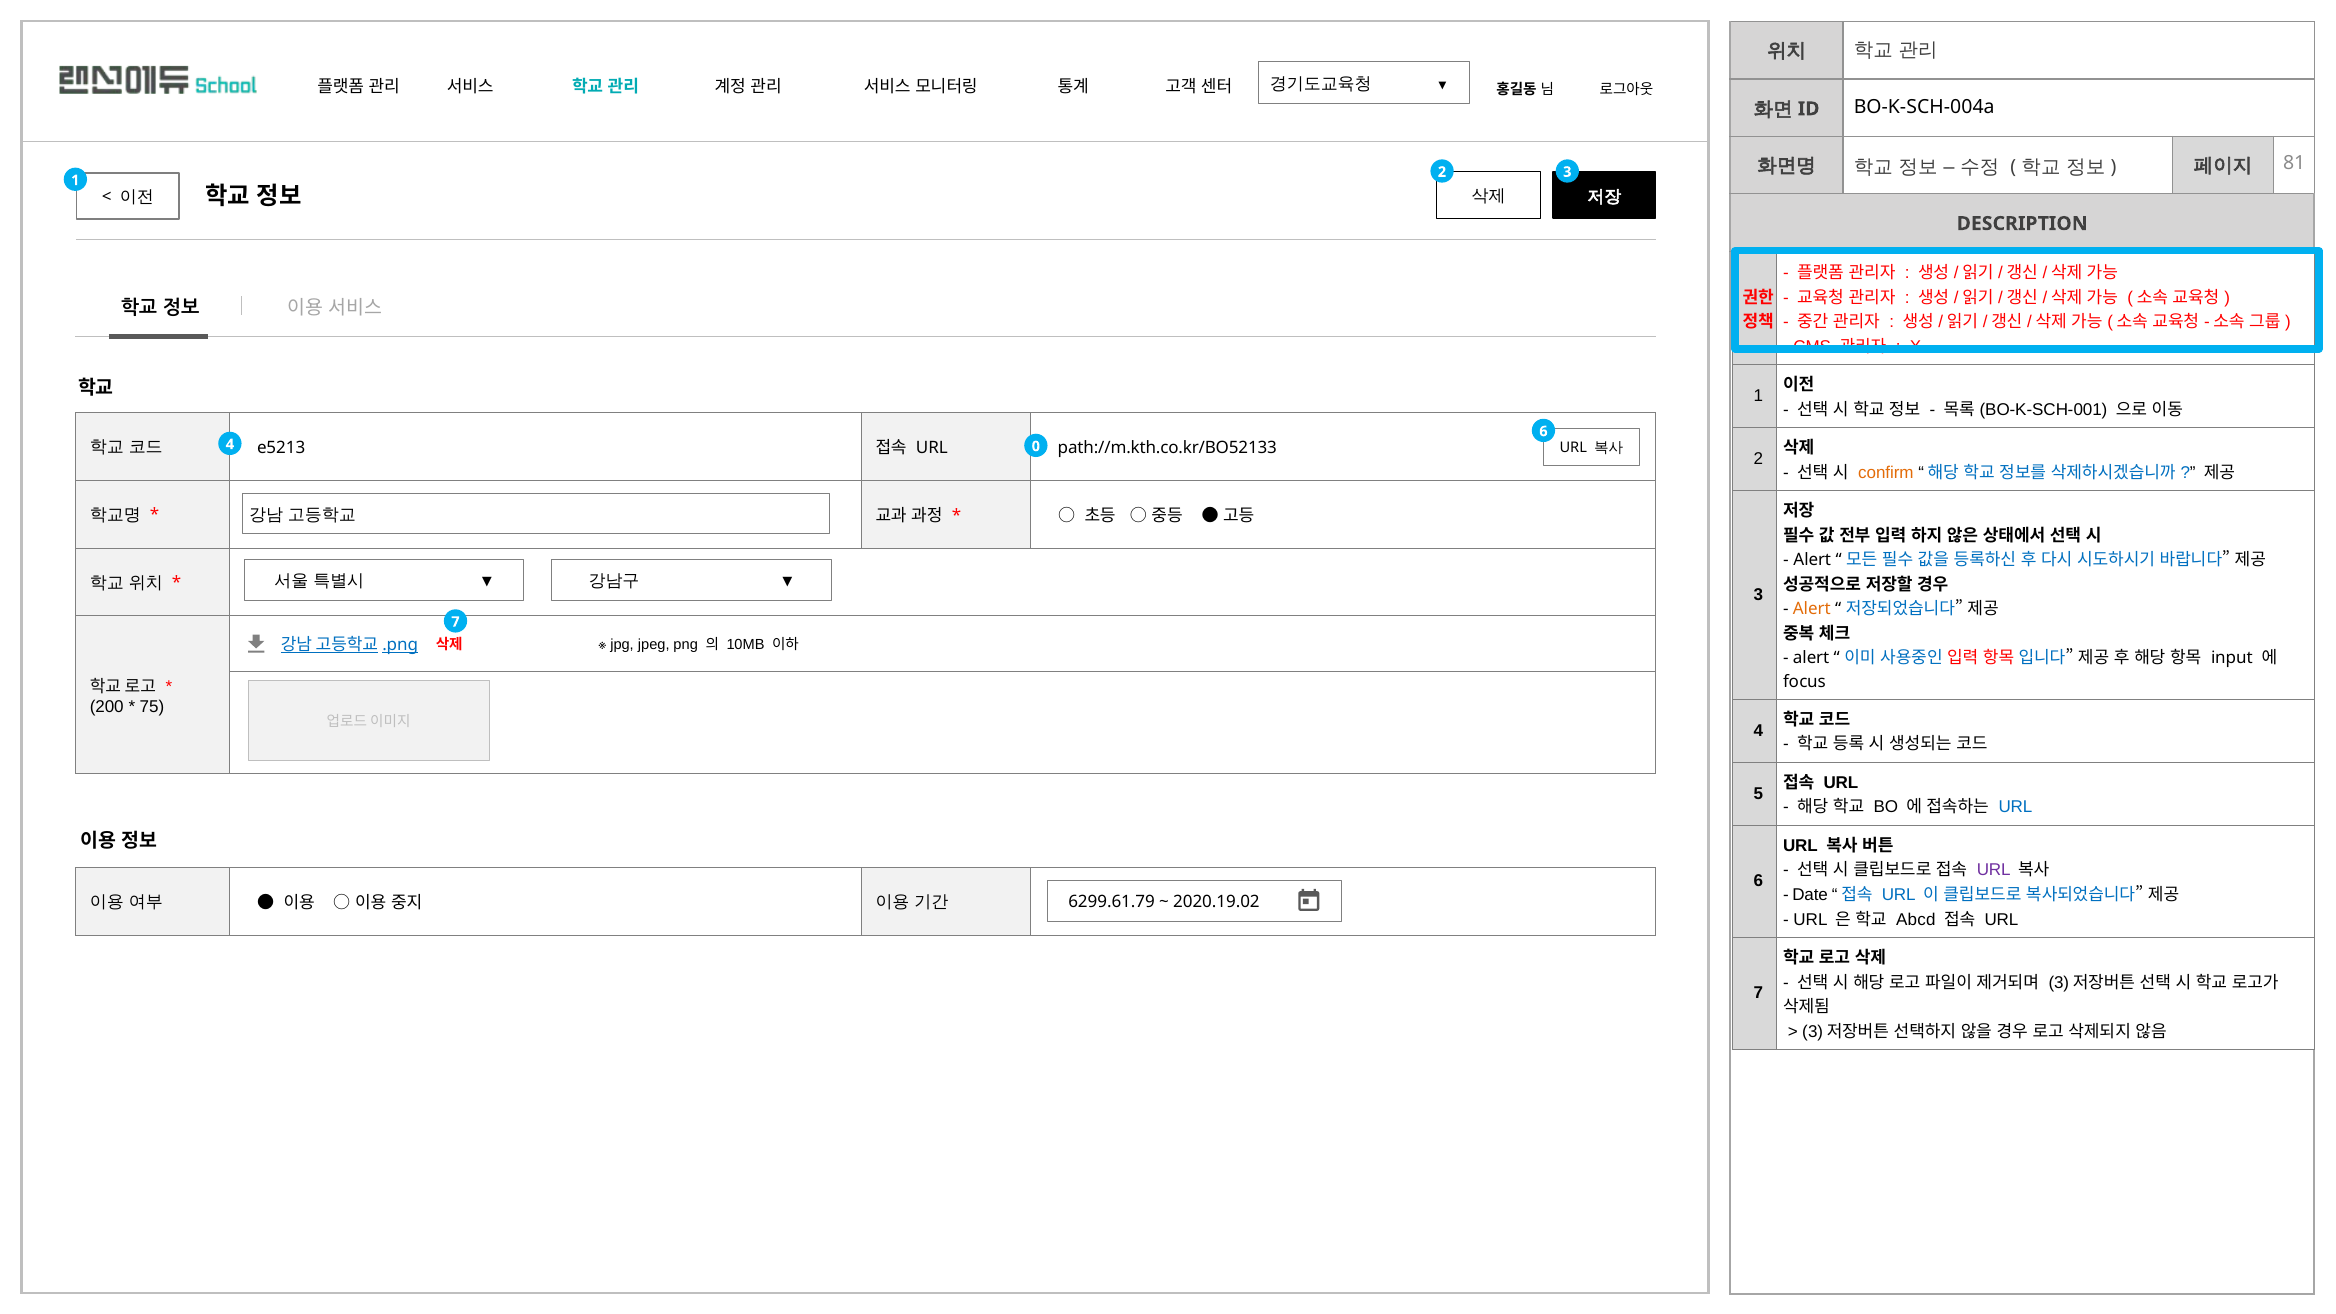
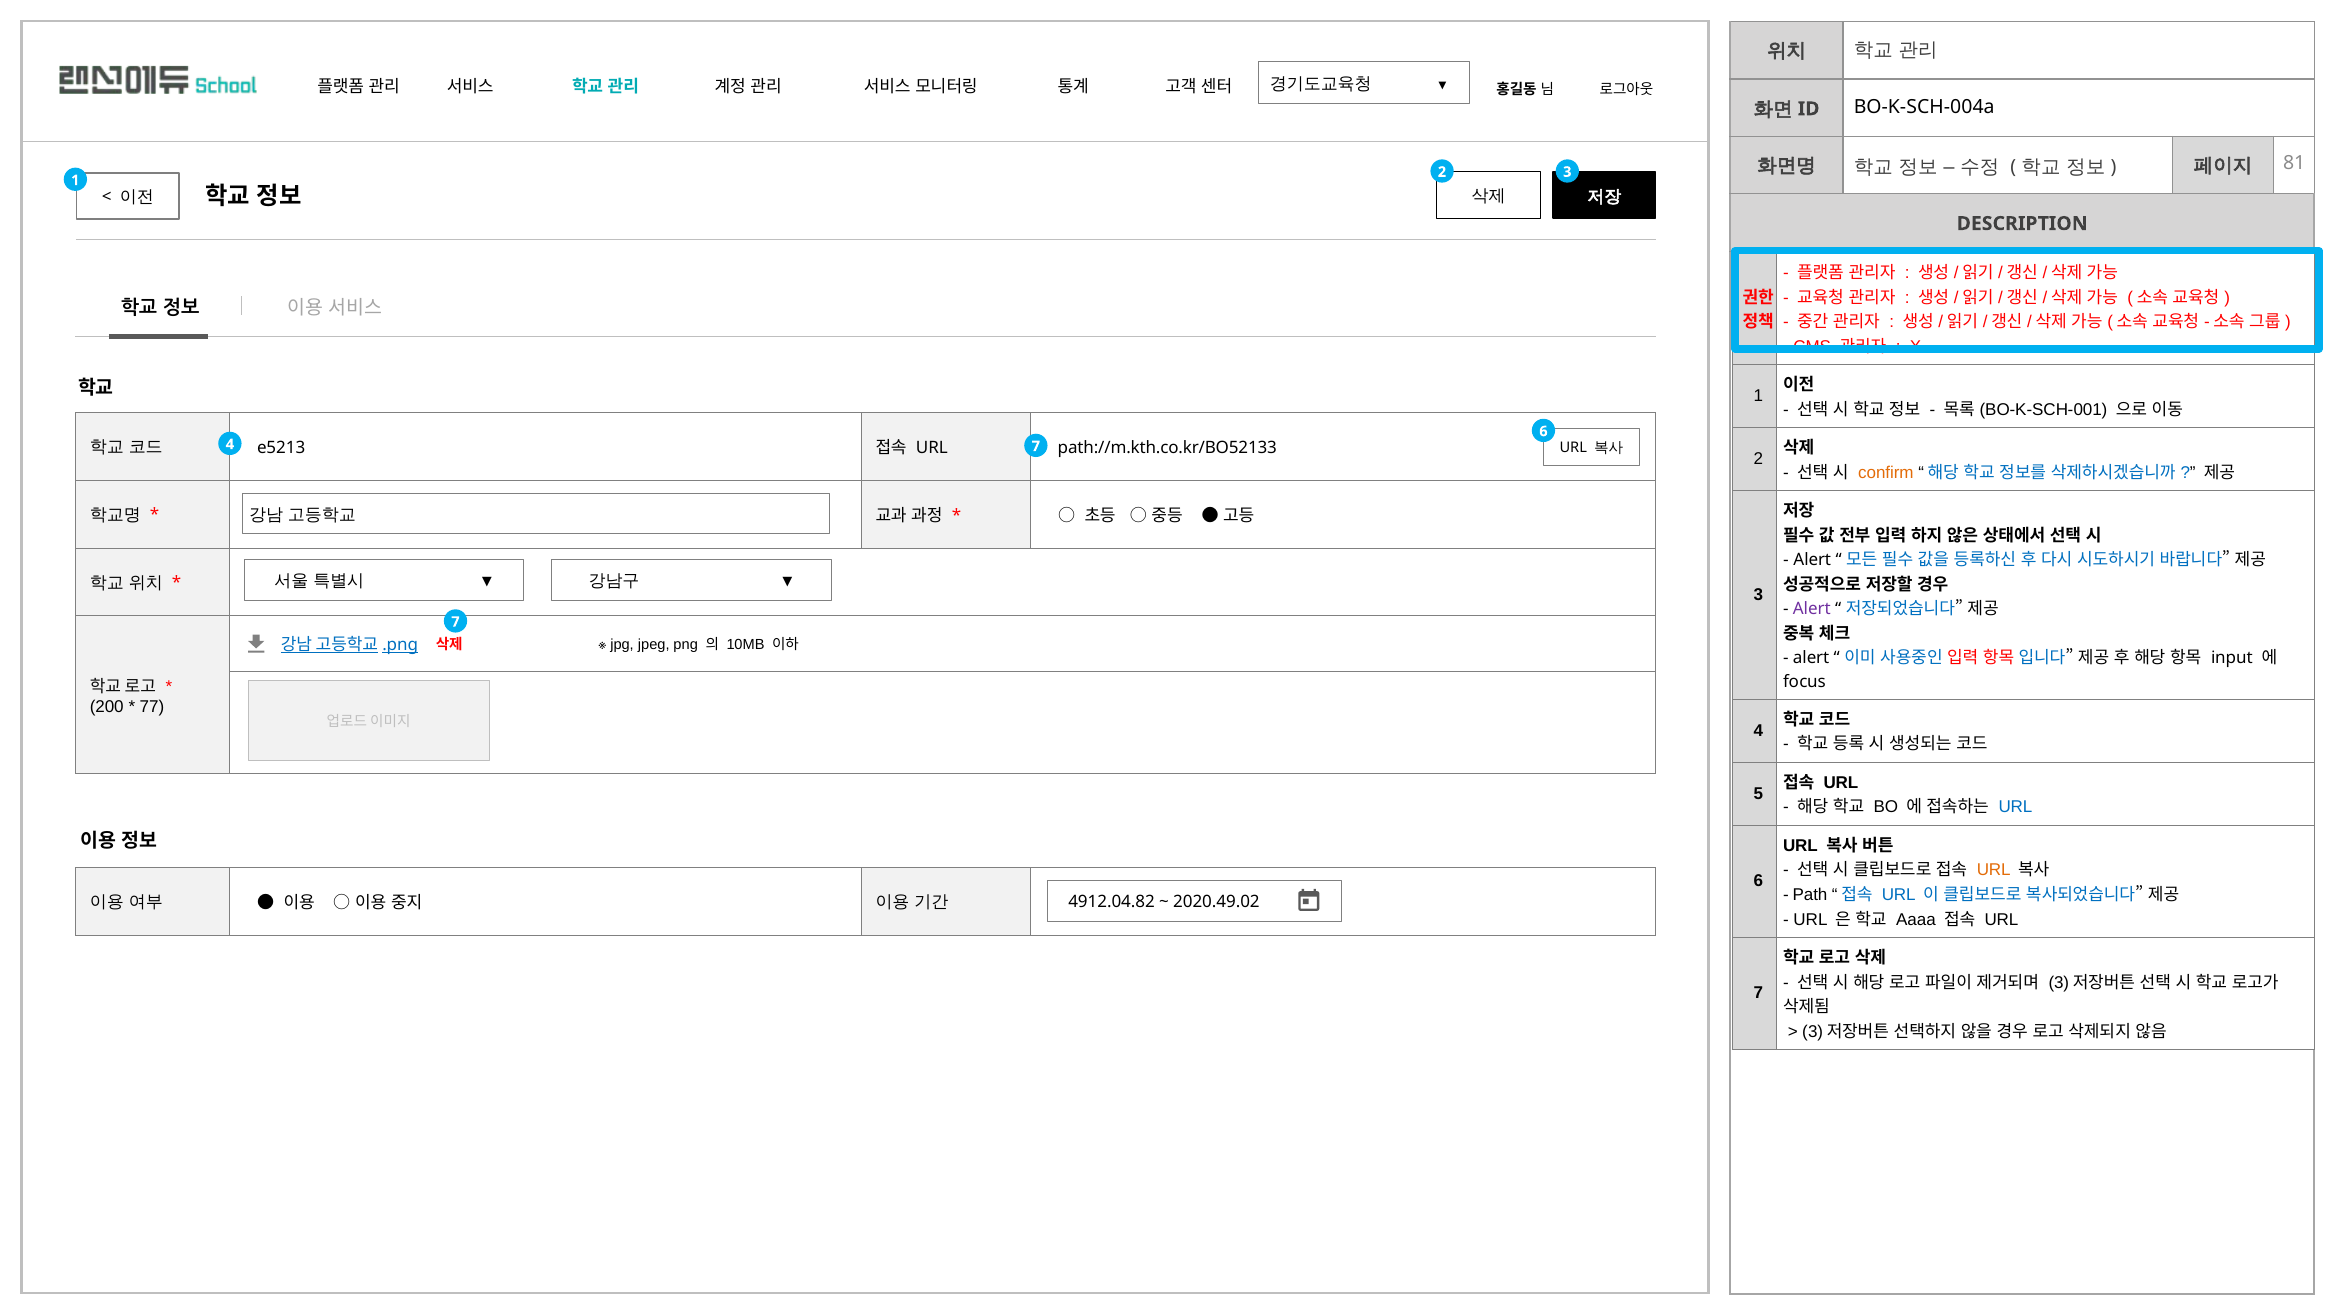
4 0: 0 -> 7
Alert at (1812, 609) colour: orange -> purple
75: 75 -> 77
URL at (1994, 870) colour: purple -> orange
Date: Date -> Path
6299.61.79: 6299.61.79 -> 4912.04.82
2020.19.02: 2020.19.02 -> 2020.49.02
Abcd: Abcd -> Aaaa
